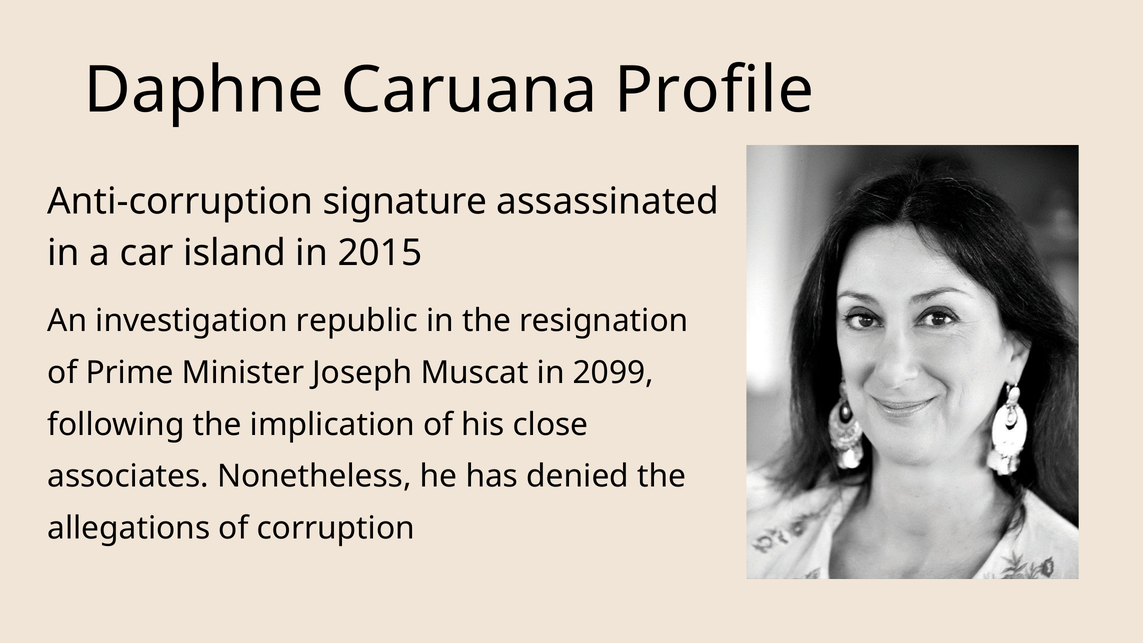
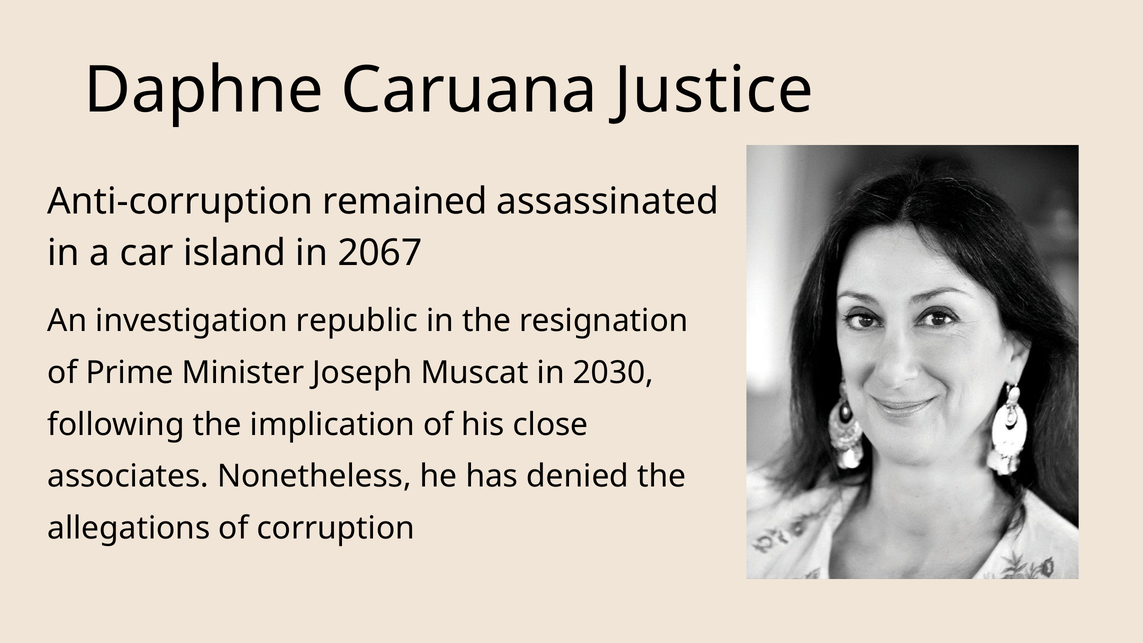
Profile: Profile -> Justice
signature: signature -> remained
2015: 2015 -> 2067
2099: 2099 -> 2030
